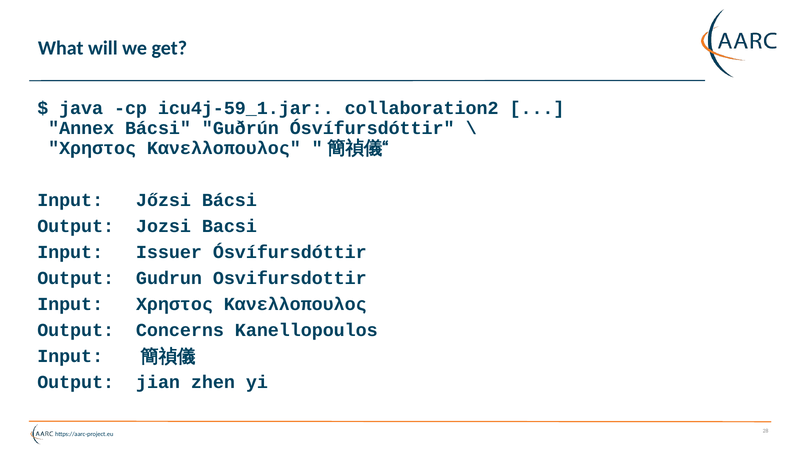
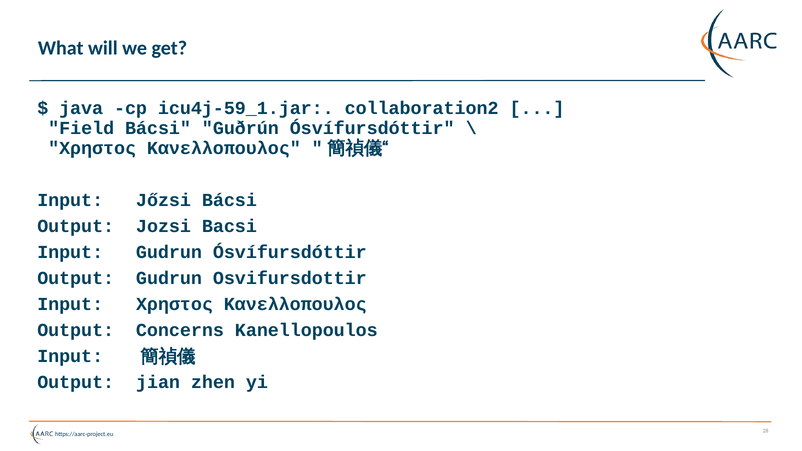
Annex: Annex -> Field
Input Issuer: Issuer -> Gudrun
